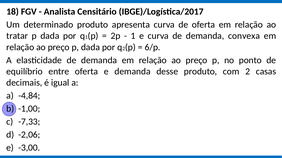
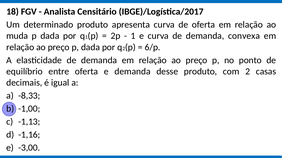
tratar: tratar -> muda
-4,84: -4,84 -> -8,33
-7,33: -7,33 -> -1,13
-2,06: -2,06 -> -1,16
